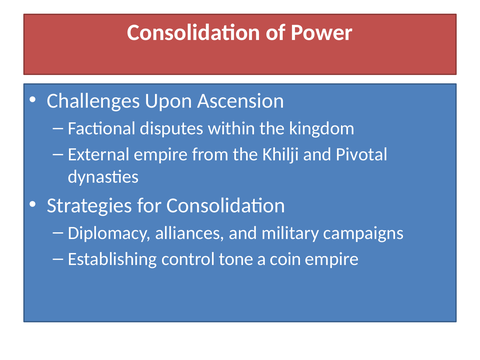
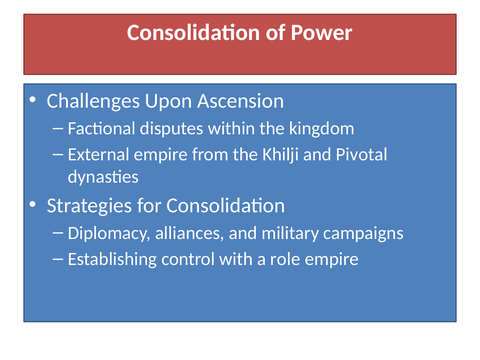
tone: tone -> with
coin: coin -> role
